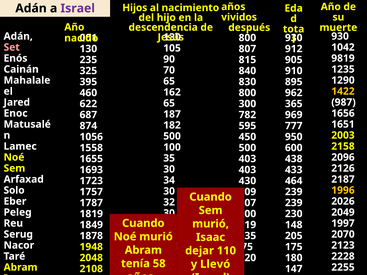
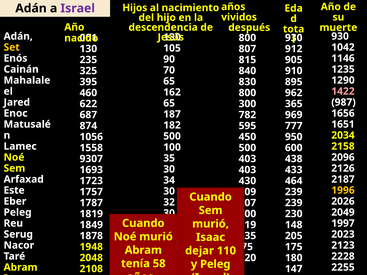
Set colour: pink -> yellow
9819: 9819 -> 1146
1422 colour: yellow -> pink
2003: 2003 -> 2034
1655: 1655 -> 9307
Solo: Solo -> Este
2070: 2070 -> 2023
y Llevó: Llevó -> Peleg
